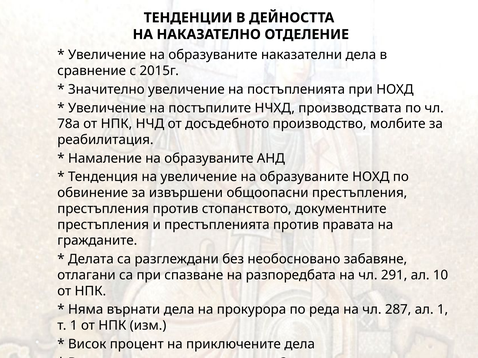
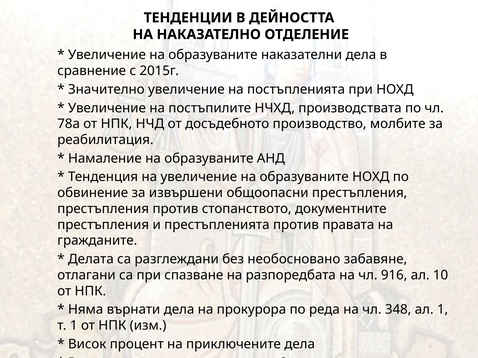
291: 291 -> 916
287: 287 -> 348
